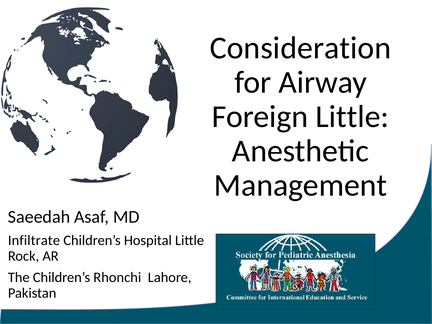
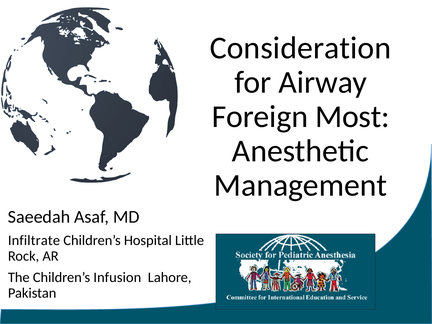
Foreign Little: Little -> Most
Rhonchi: Rhonchi -> Infusion
